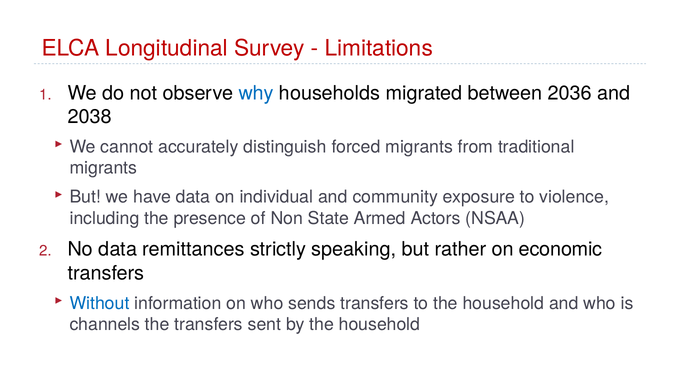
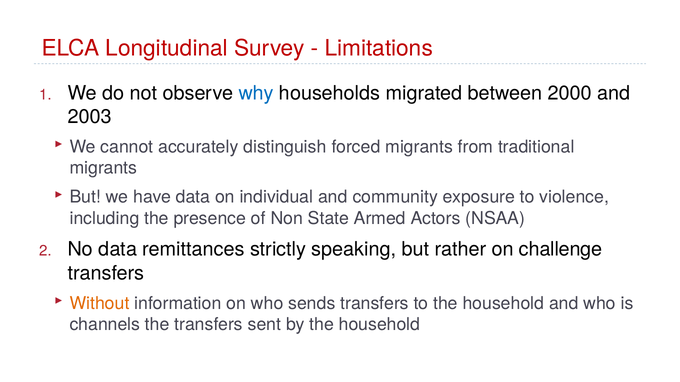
2036: 2036 -> 2000
2038: 2038 -> 2003
economic: economic -> challenge
Without colour: blue -> orange
